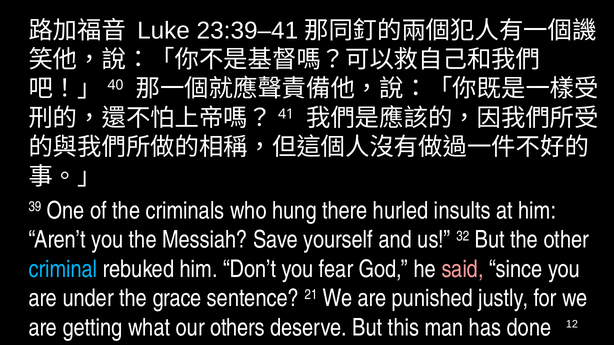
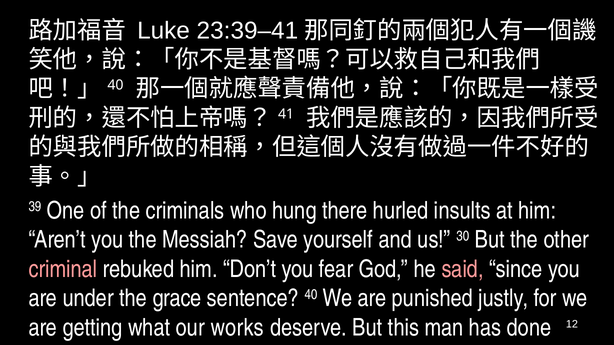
32: 32 -> 30
criminal colour: light blue -> pink
21: 21 -> 40
others: others -> works
